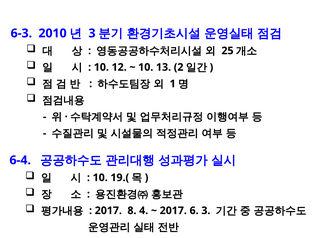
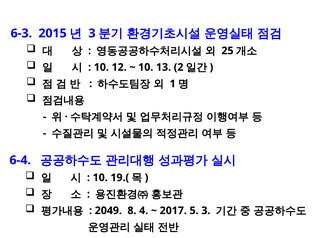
2010: 2010 -> 2015
2017 at (108, 210): 2017 -> 2049
6: 6 -> 5
